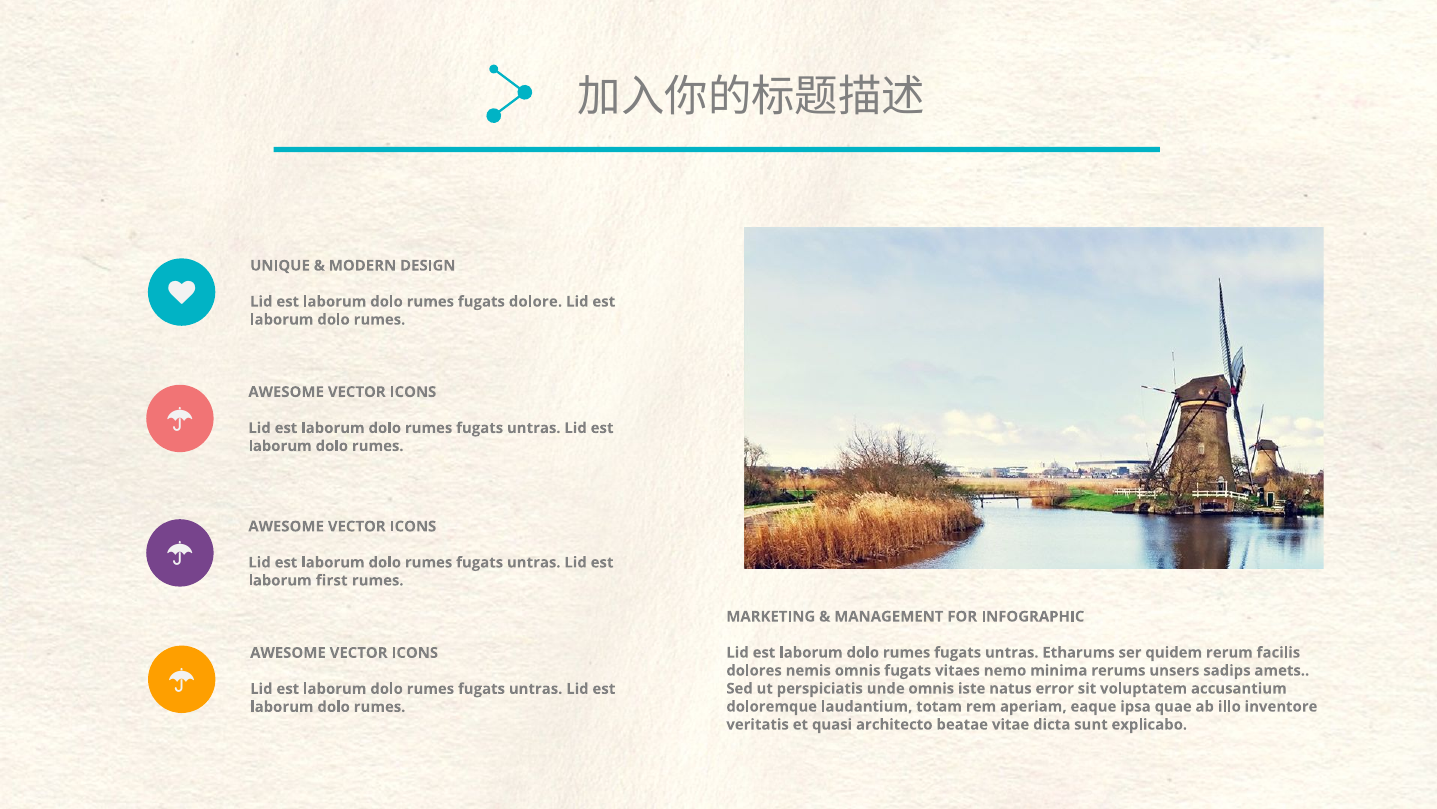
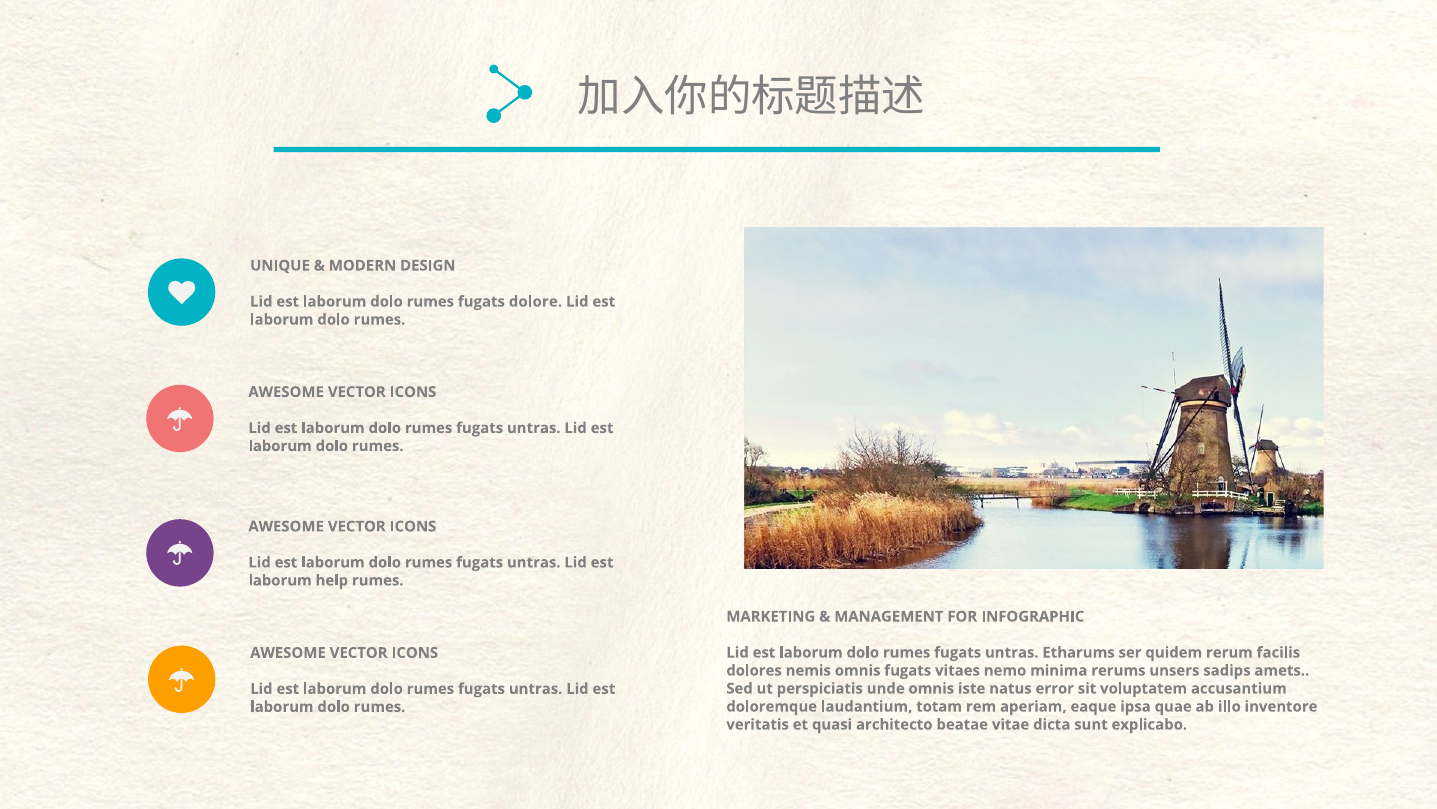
first: first -> help
